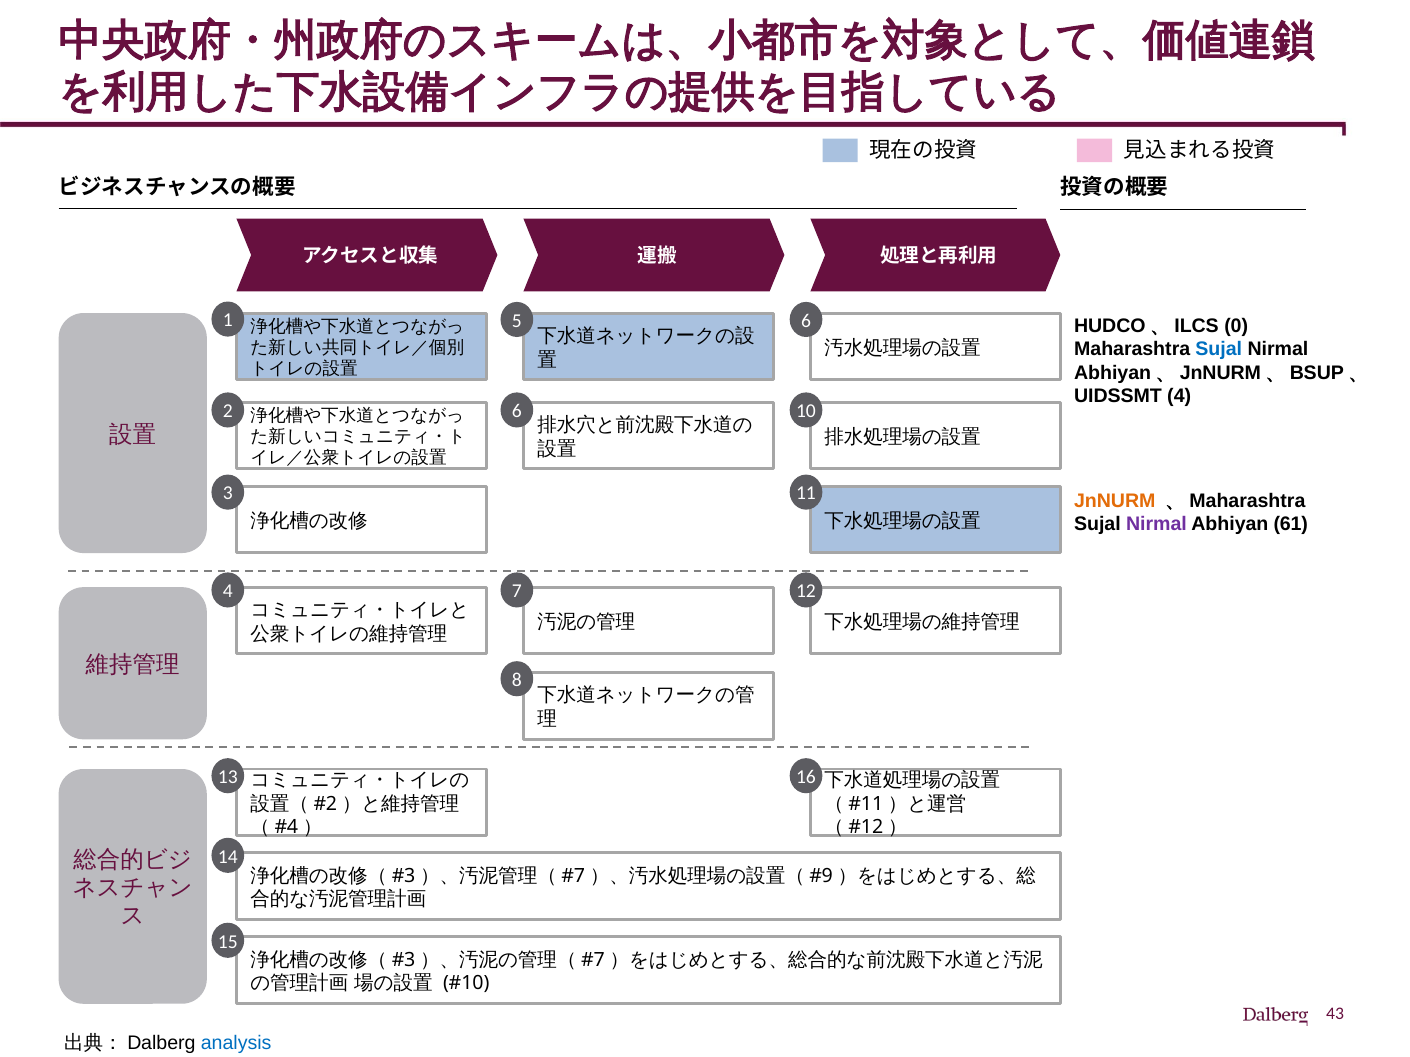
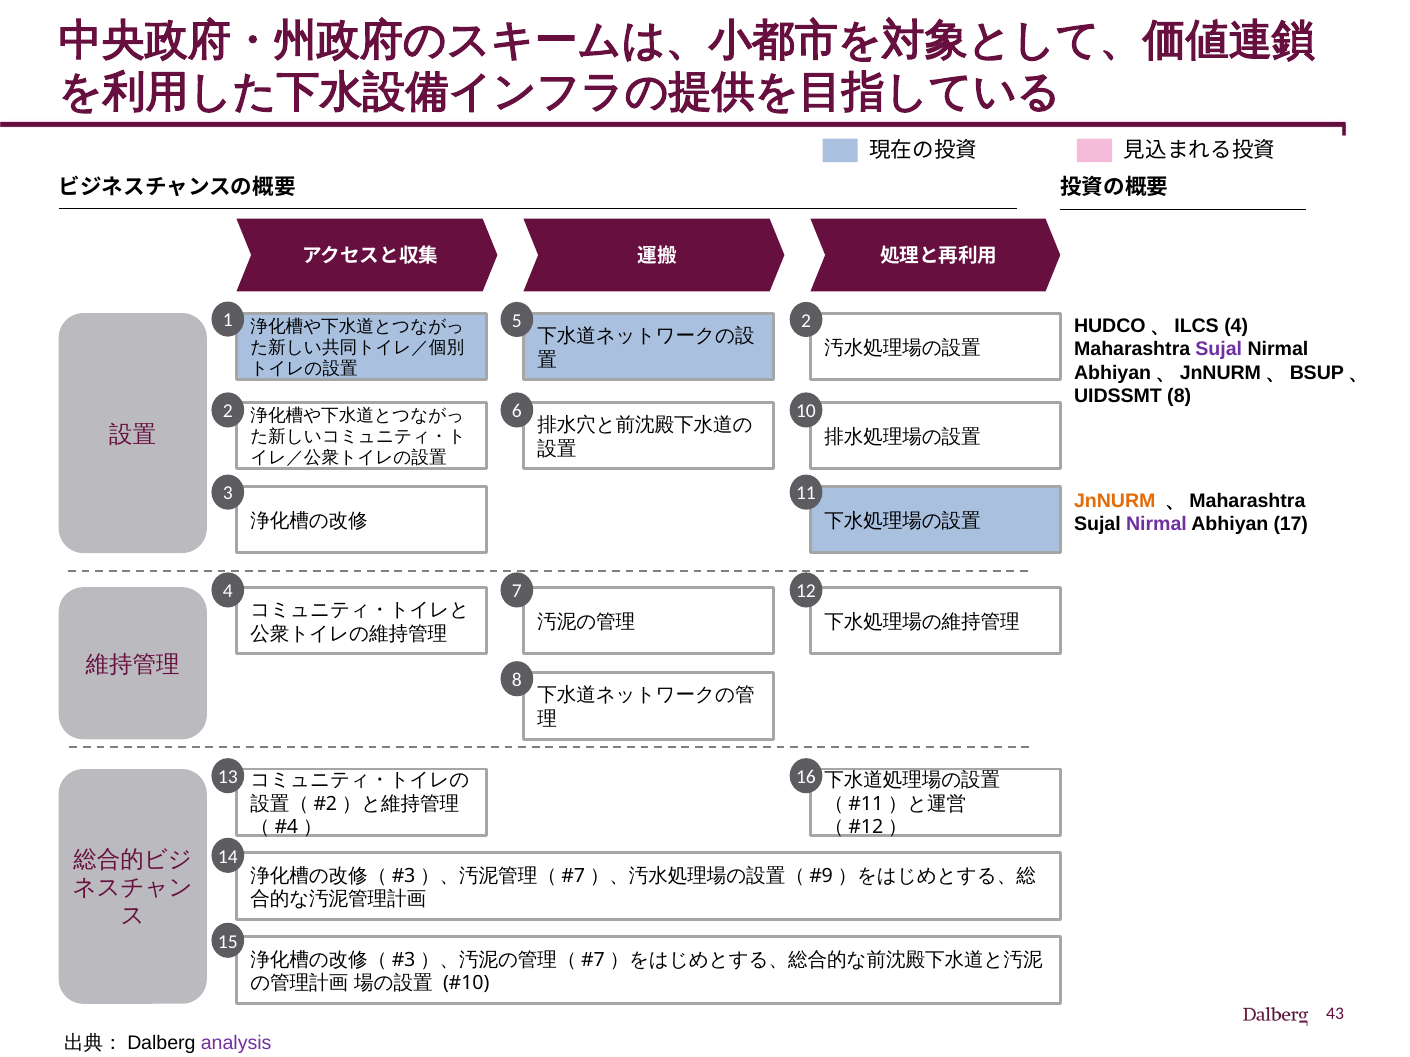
5 6: 6 -> 2
HUDCO、ILCS 0: 0 -> 4
Sujal at (1219, 350) colour: blue -> purple
4 at (1179, 397): 4 -> 8
61: 61 -> 17
analysis colour: blue -> purple
